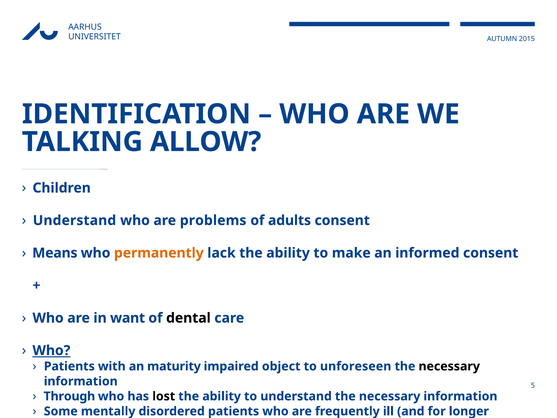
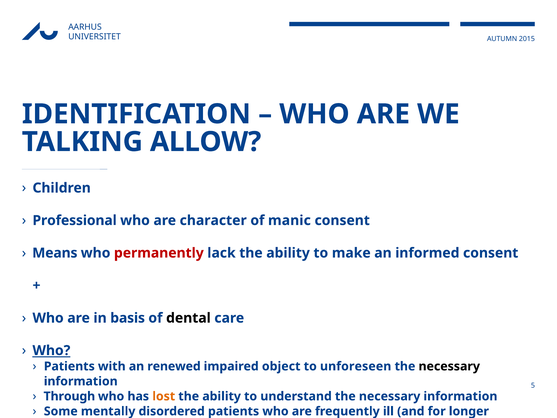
Understand at (74, 220): Understand -> Professional
problems: problems -> character
adults: adults -> manic
permanently colour: orange -> red
want: want -> basis
maturity: maturity -> renewed
lost colour: black -> orange
